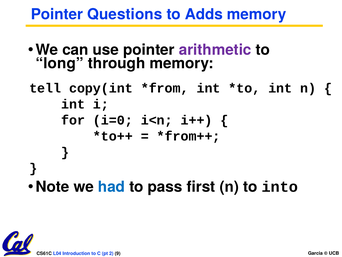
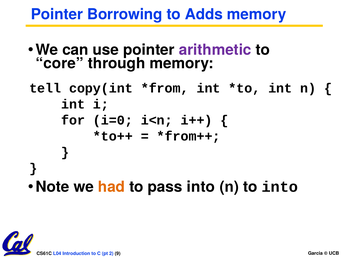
Questions: Questions -> Borrowing
long: long -> core
had colour: blue -> orange
pass first: first -> into
